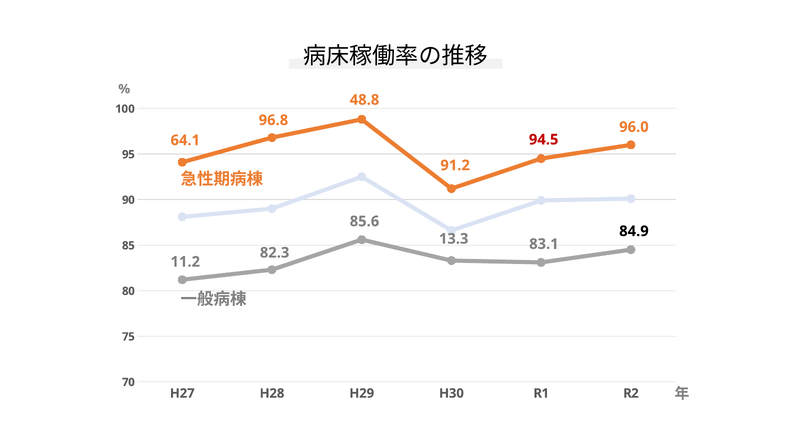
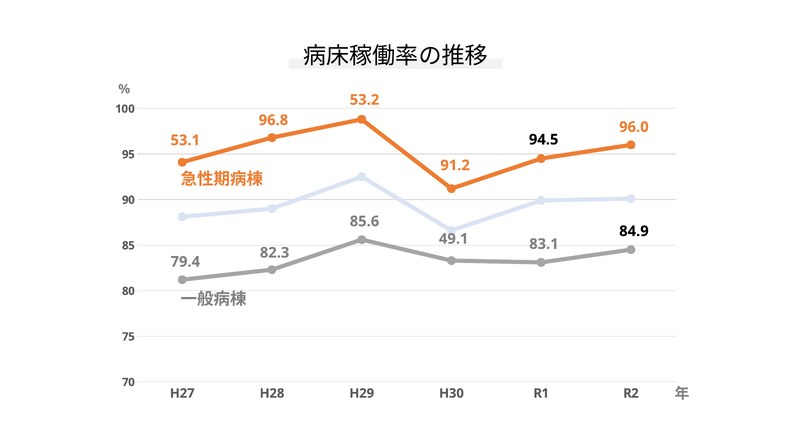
48.8: 48.8 -> 53.2
94.5 colour: red -> black
64.1: 64.1 -> 53.1
13.3: 13.3 -> 49.1
11.2: 11.2 -> 79.4
